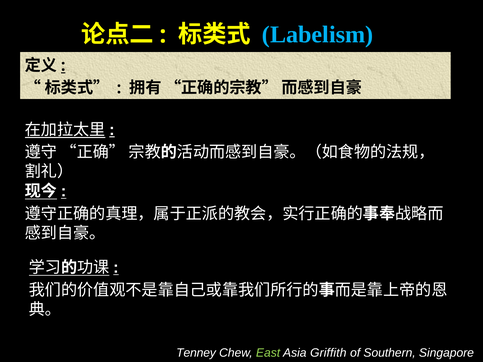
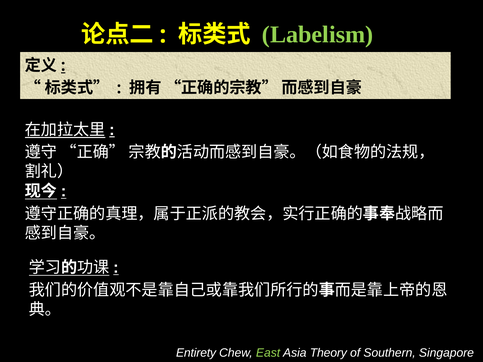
Labelism colour: light blue -> light green
Tenney: Tenney -> Entirety
Griffith: Griffith -> Theory
